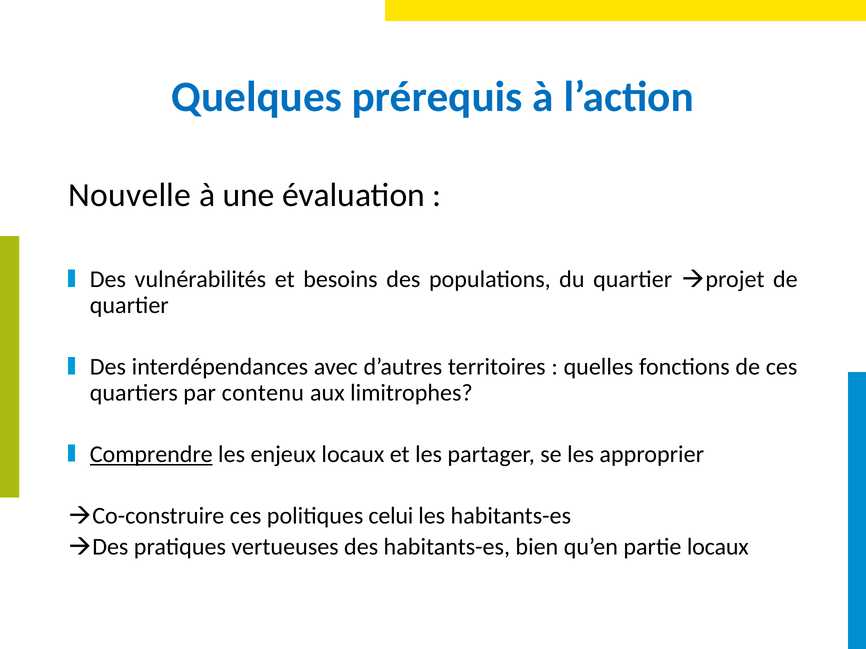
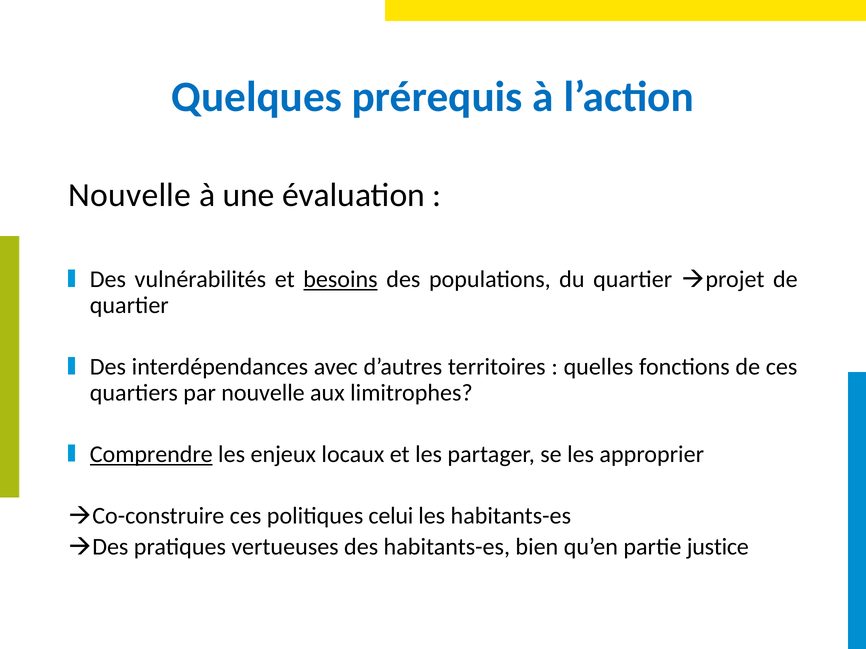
besoins underline: none -> present
par contenu: contenu -> nouvelle
partie locaux: locaux -> justice
